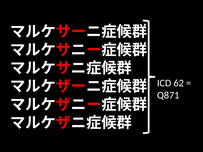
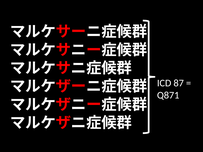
62: 62 -> 87
